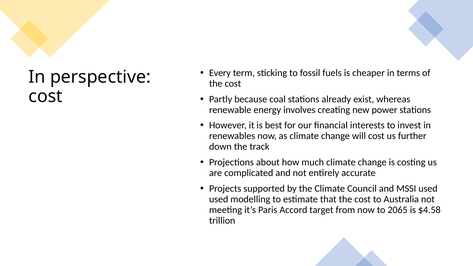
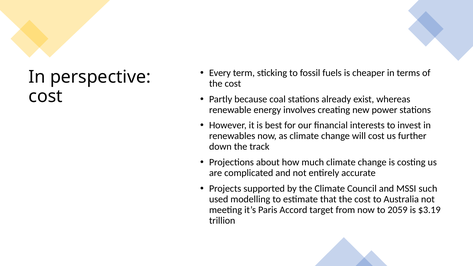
MSSI used: used -> such
2065: 2065 -> 2059
$4.58: $4.58 -> $3.19
